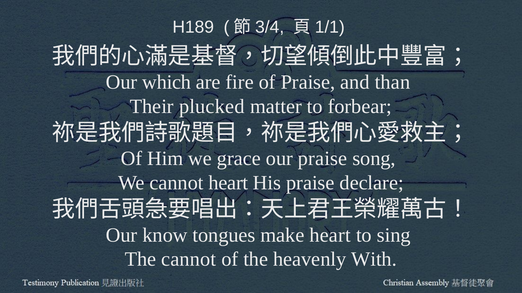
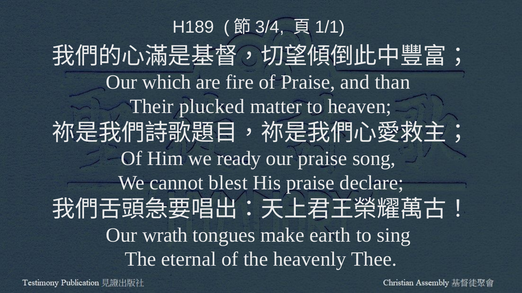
forbear: forbear -> heaven
grace: grace -> ready
cannot heart: heart -> blest
know: know -> wrath
make heart: heart -> earth
The cannot: cannot -> eternal
With: With -> Thee
